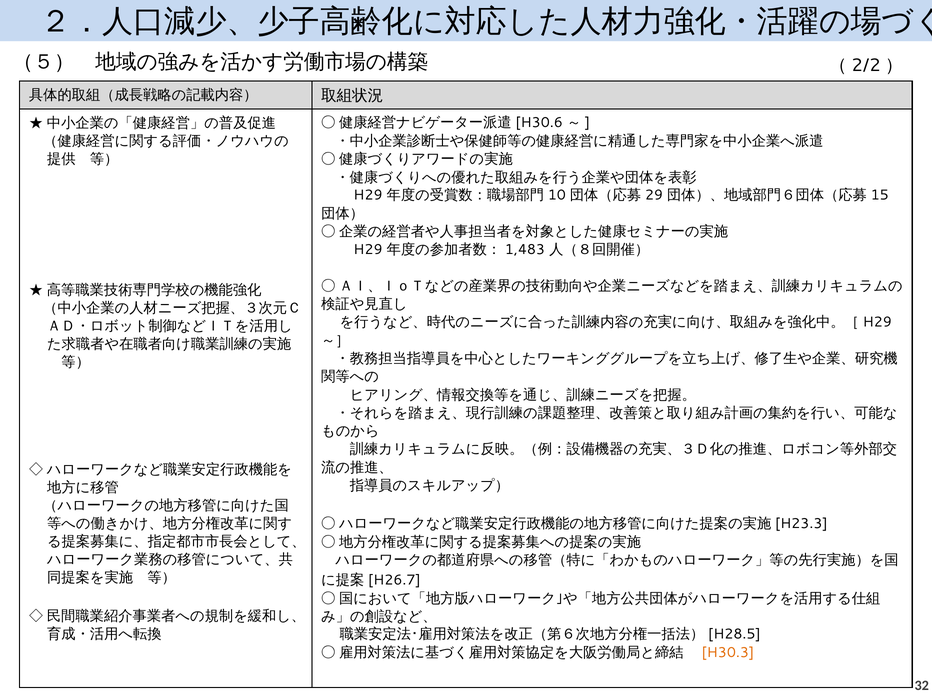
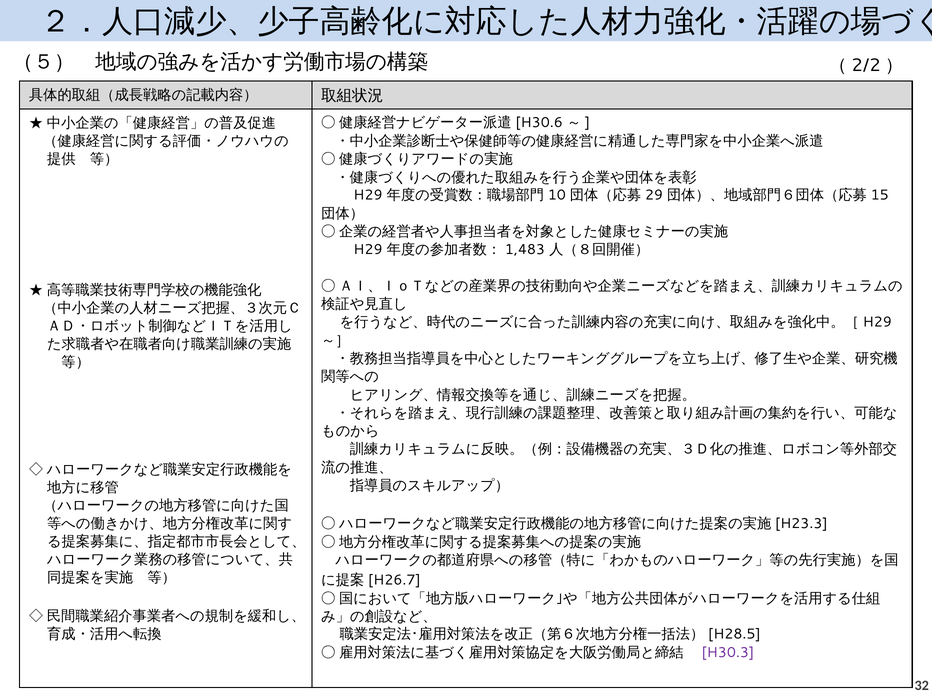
H30.3 colour: orange -> purple
